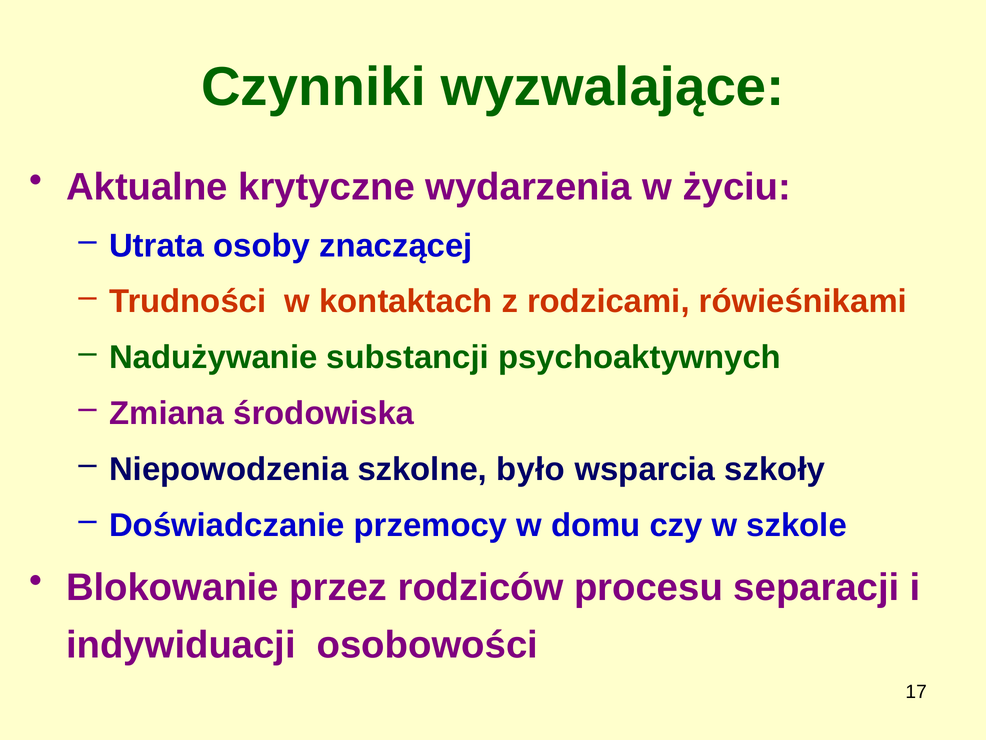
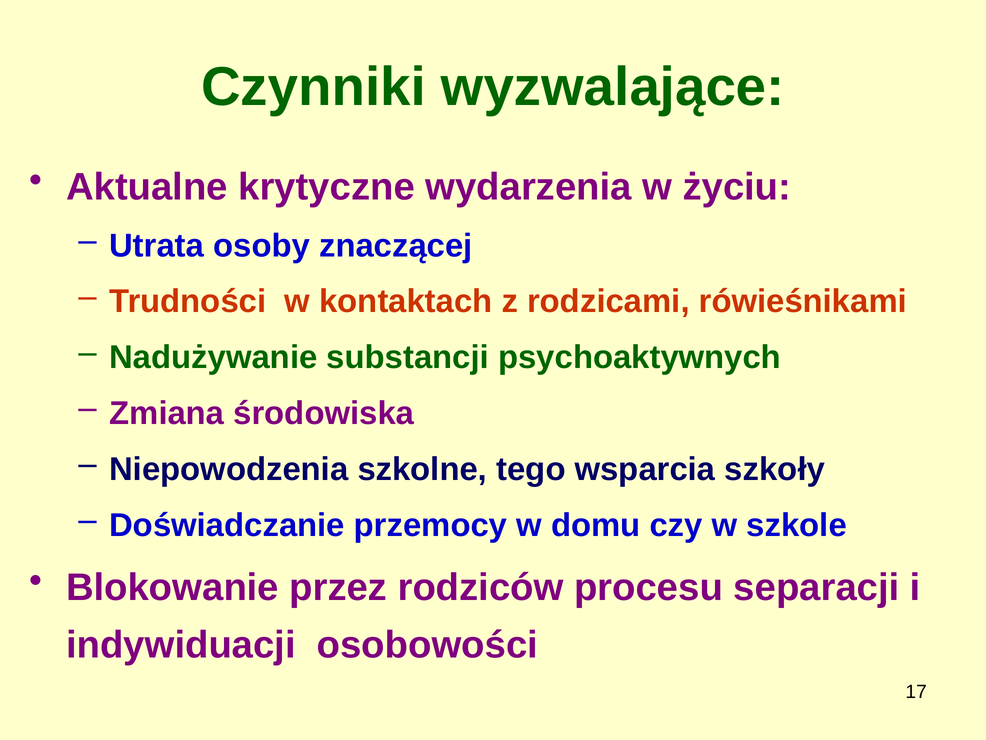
było: było -> tego
